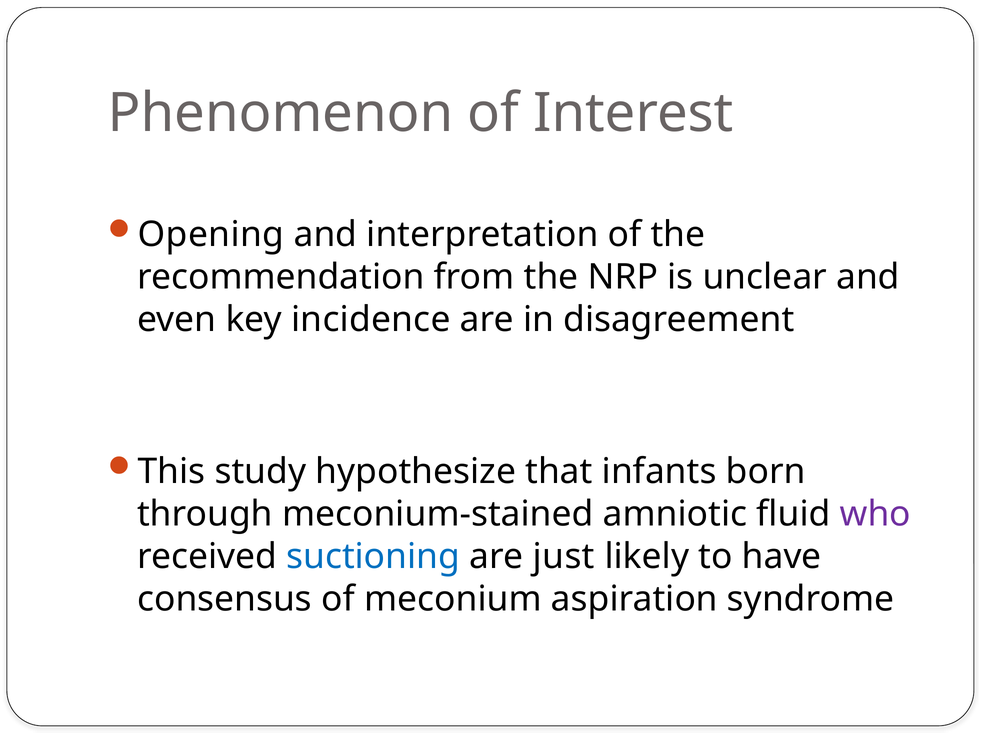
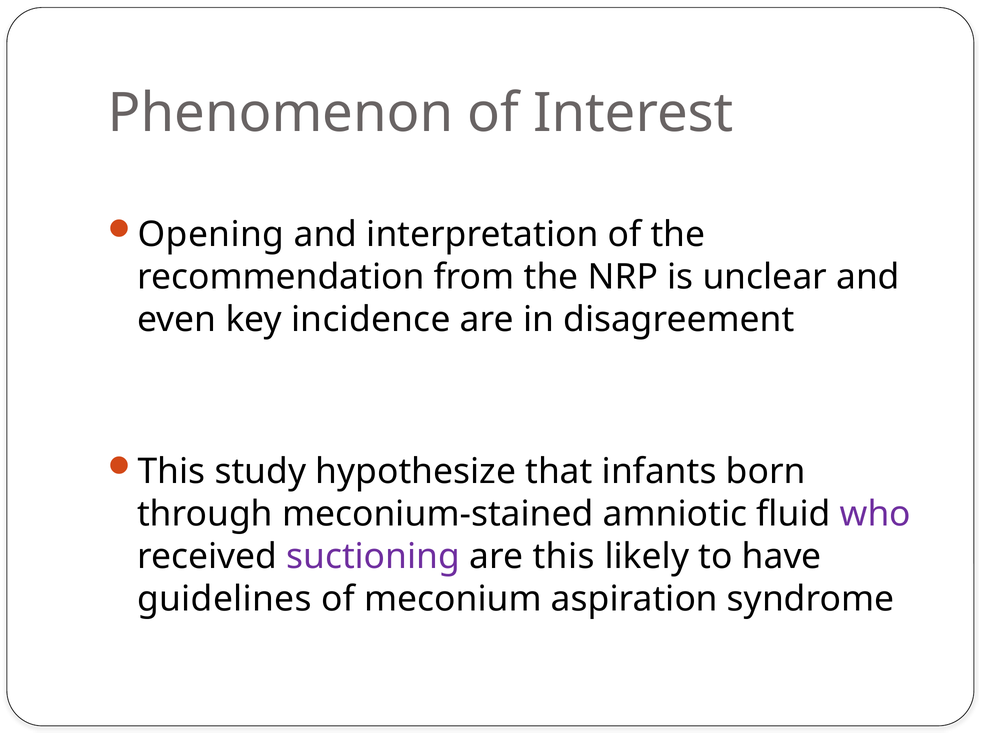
suctioning colour: blue -> purple
are just: just -> this
consensus: consensus -> guidelines
